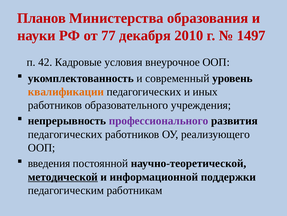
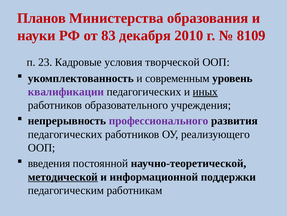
77: 77 -> 83
1497: 1497 -> 8109
42: 42 -> 23
внеурочное: внеурочное -> творческой
современный: современный -> современным
квалификации colour: orange -> purple
иных underline: none -> present
